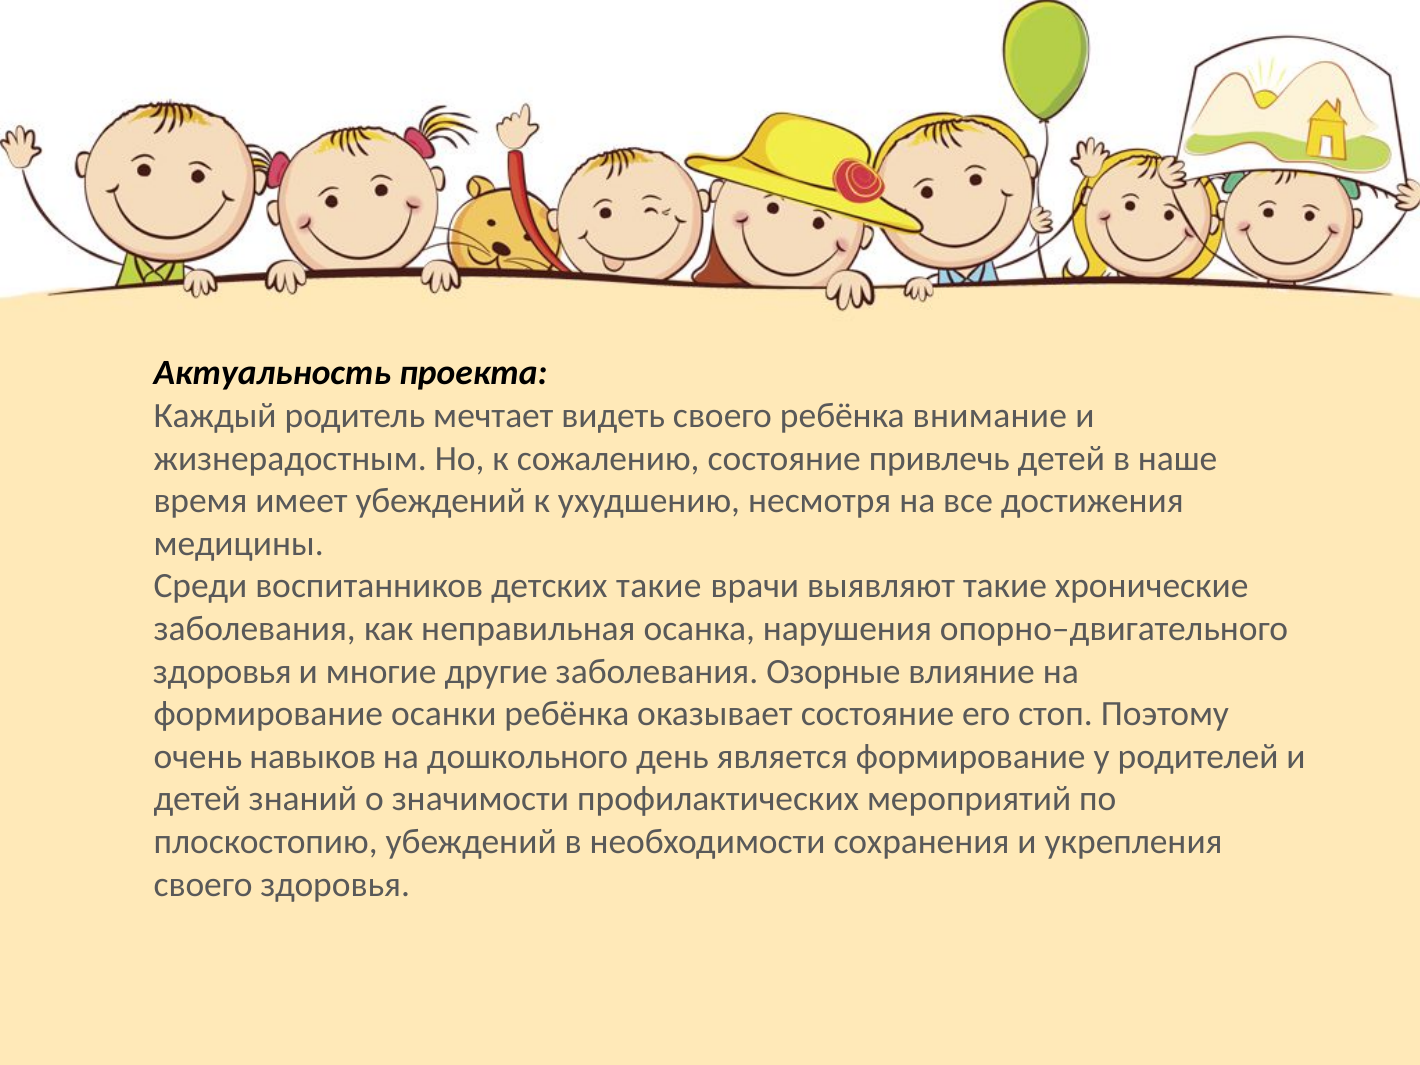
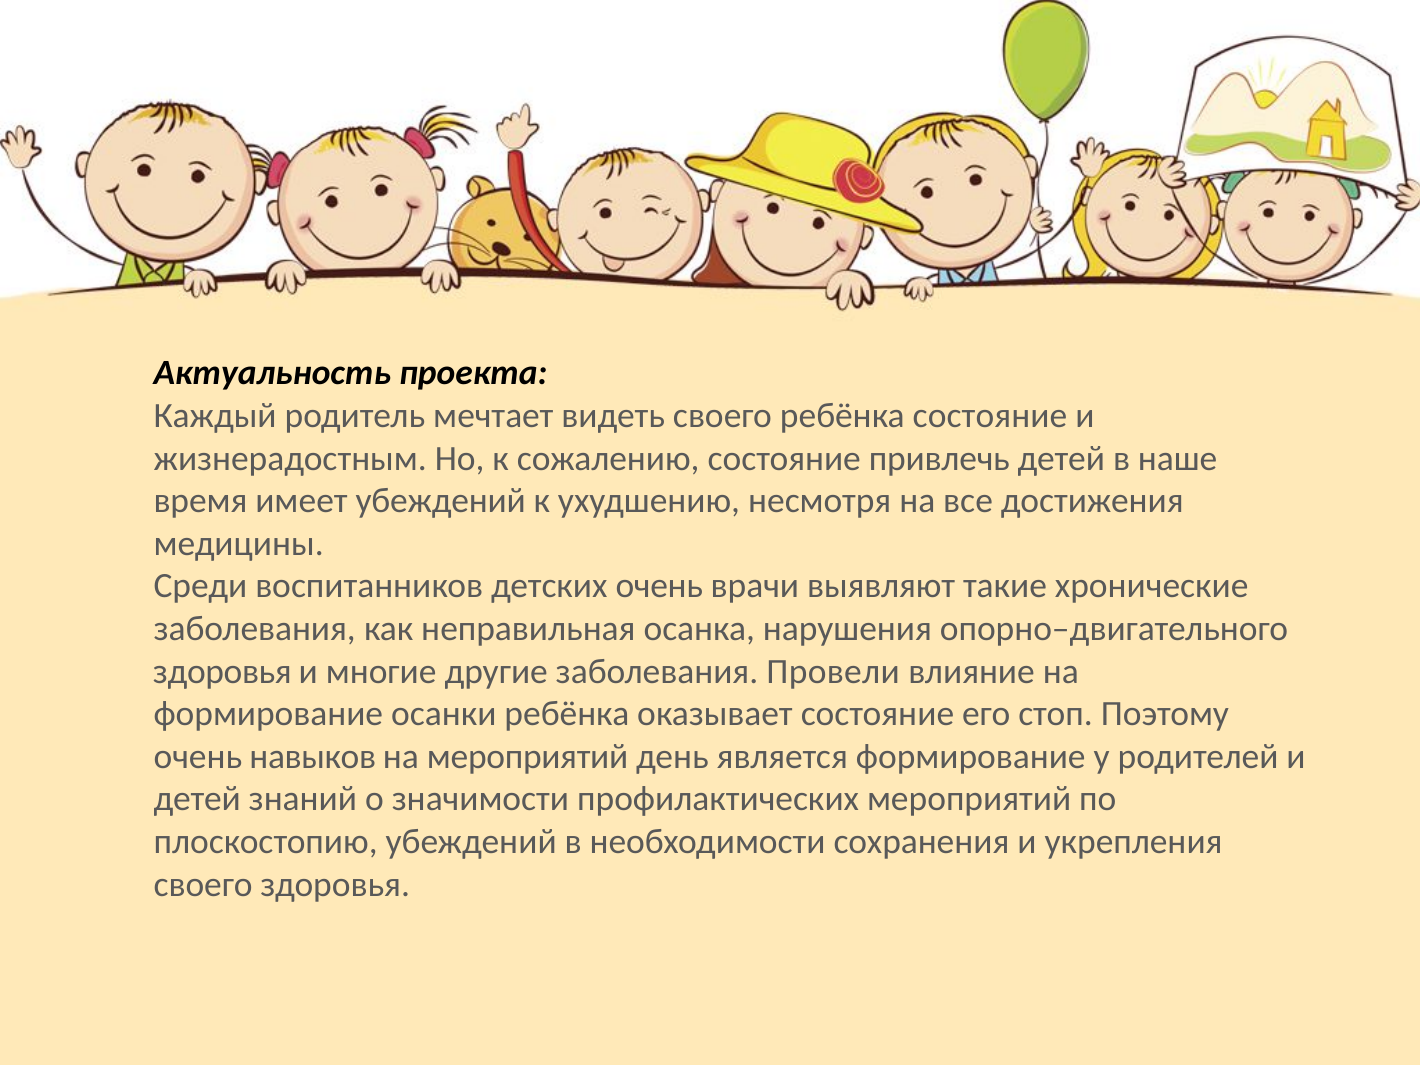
ребёнка внимание: внимание -> состояние
детских такие: такие -> очень
Озорные: Озорные -> Провели
на дошкольного: дошкольного -> мероприятий
